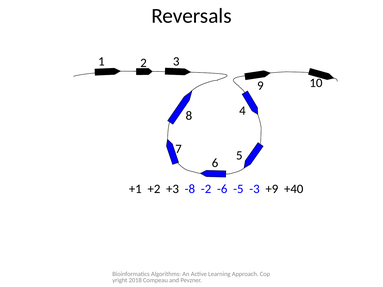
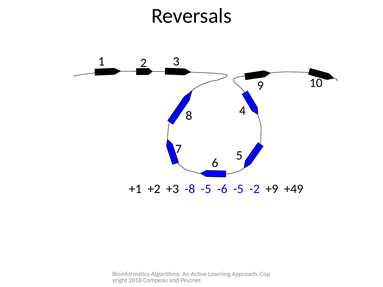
-8 -2: -2 -> -5
-3: -3 -> -2
+40: +40 -> +49
